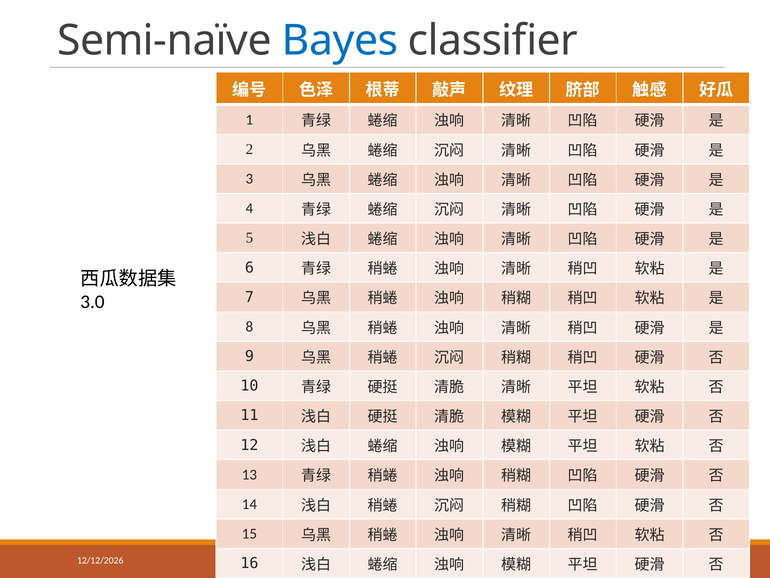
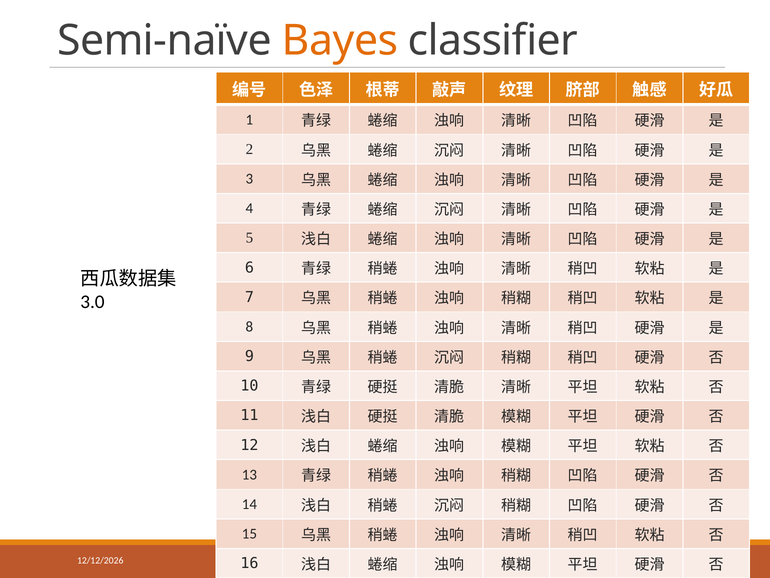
Bayes colour: blue -> orange
